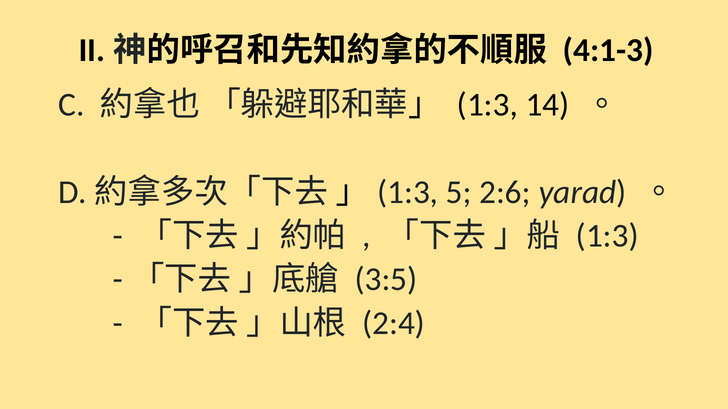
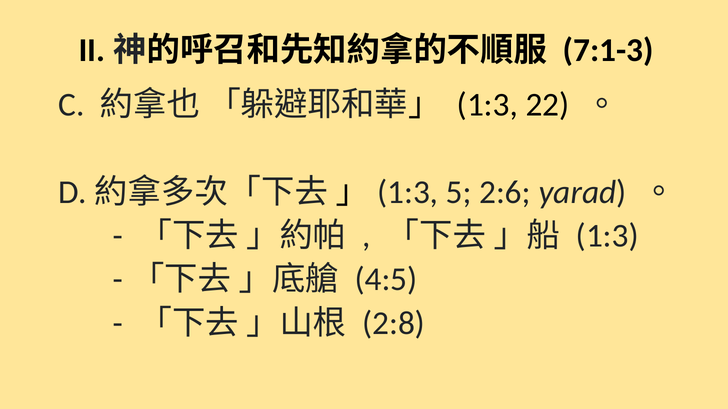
4:1-3: 4:1-3 -> 7:1-3
14: 14 -> 22
3:5: 3:5 -> 4:5
2:4: 2:4 -> 2:8
